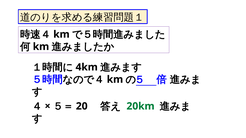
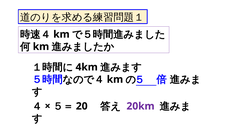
20km colour: green -> purple
